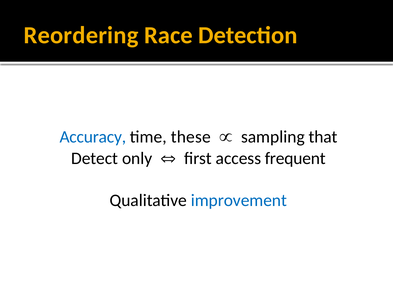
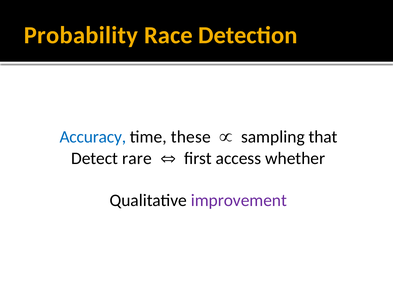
Reordering: Reordering -> Probability
only: only -> rare
frequent: frequent -> whether
improvement colour: blue -> purple
